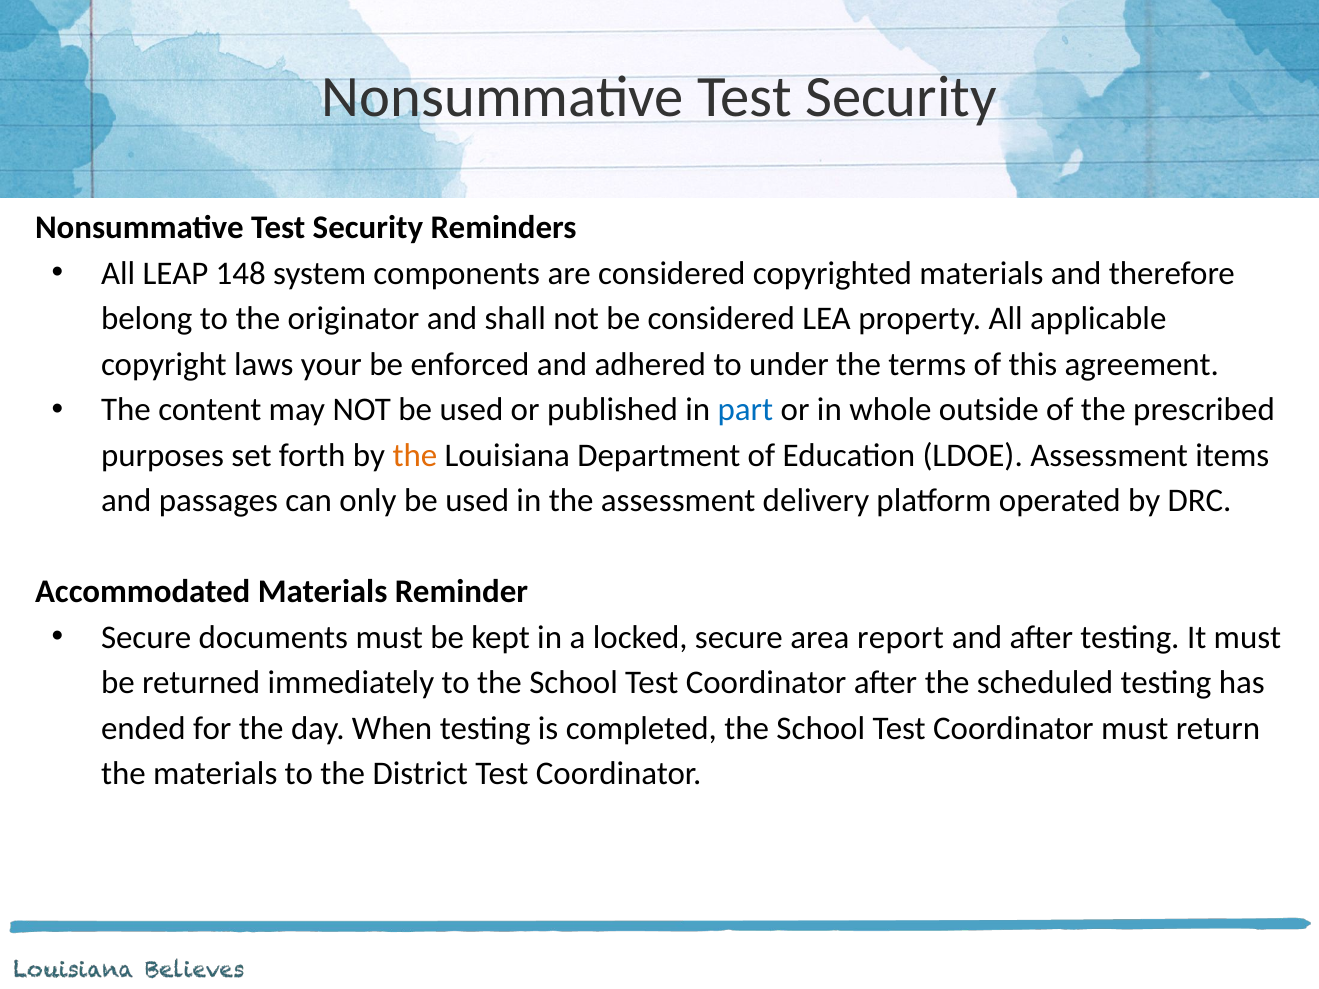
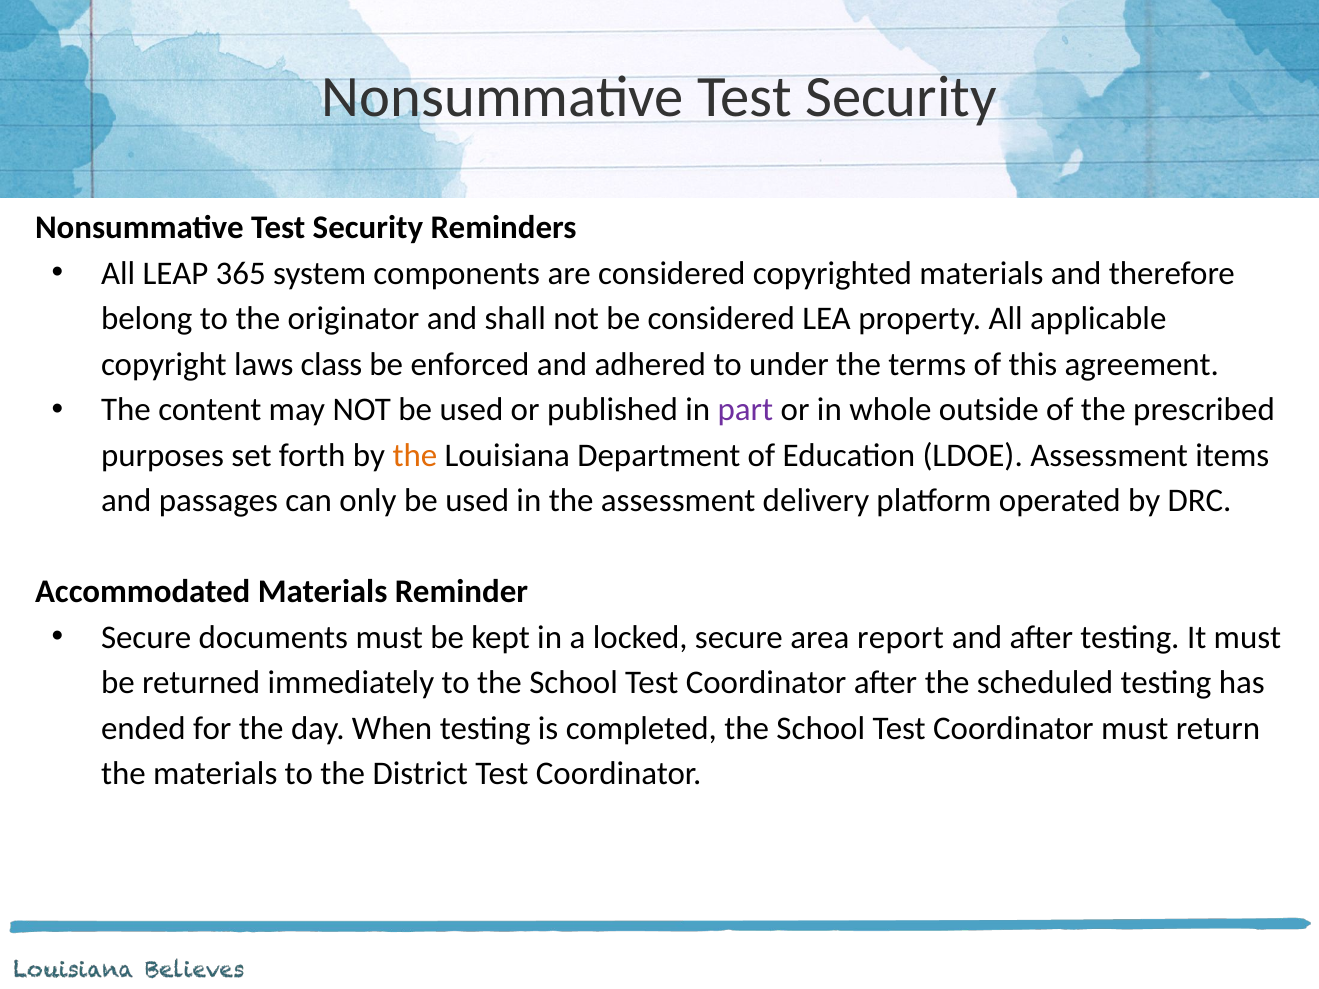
148: 148 -> 365
your: your -> class
part colour: blue -> purple
